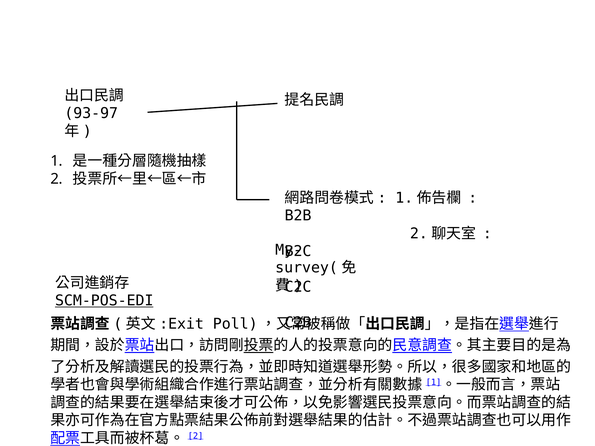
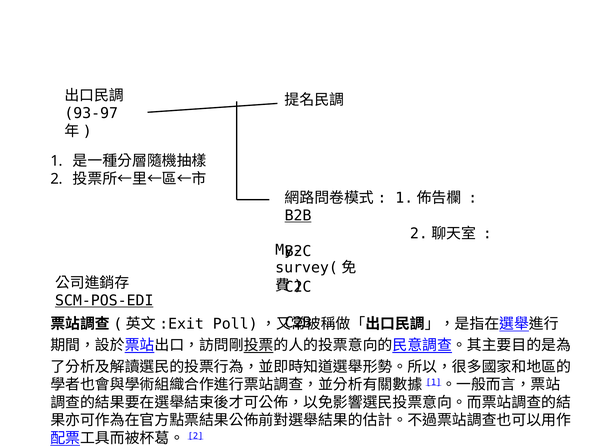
B2B underline: none -> present
